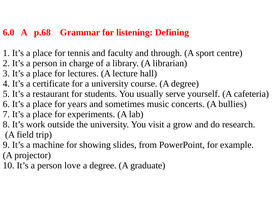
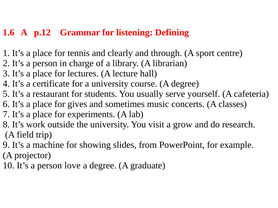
6.0: 6.0 -> 1.6
p.68: p.68 -> p.12
faculty: faculty -> clearly
years: years -> gives
bullies: bullies -> classes
